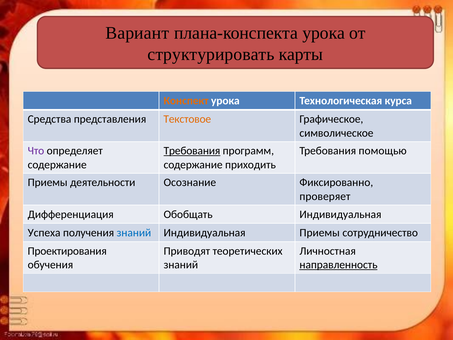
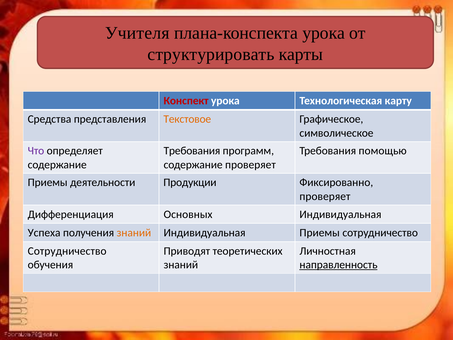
Вариант: Вариант -> Учителя
Конспект colour: orange -> red
курса: курса -> карту
Требования at (192, 151) underline: present -> none
содержание приходить: приходить -> проверяет
Осознание: Осознание -> Продукции
Обобщать: Обобщать -> Основных
знаний at (134, 233) colour: blue -> orange
Проектирования at (67, 251): Проектирования -> Сотрудничество
